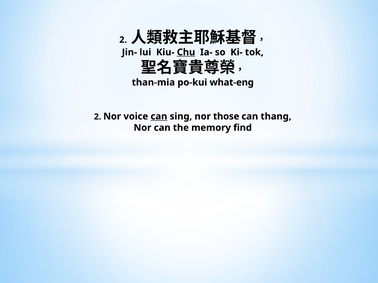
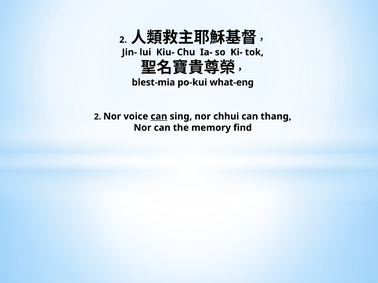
Chu underline: present -> none
than-mia: than-mia -> blest-mia
those: those -> chhui
